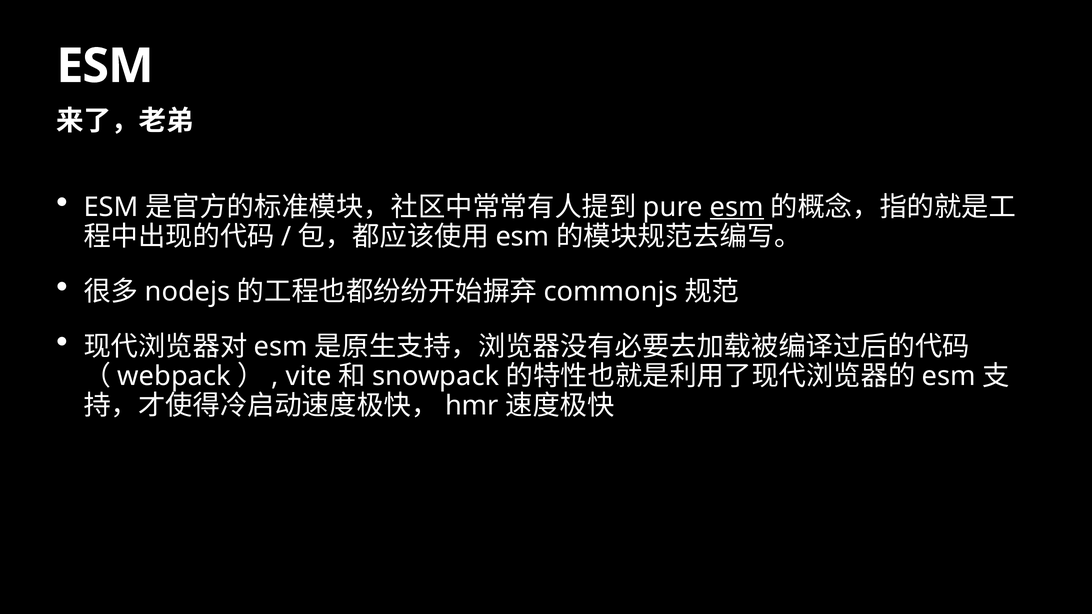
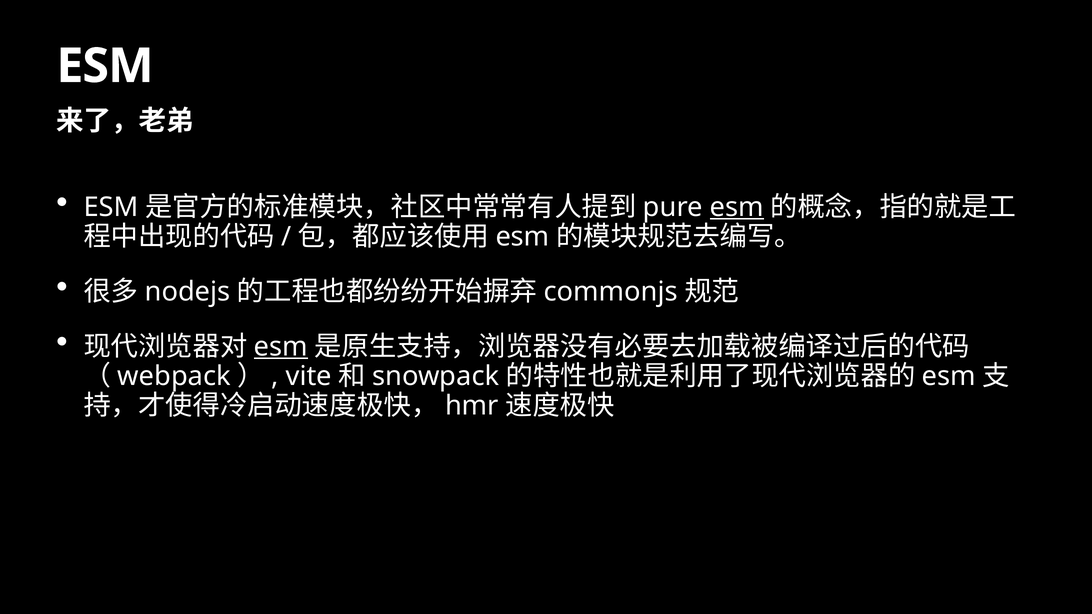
esm at (281, 347) underline: none -> present
